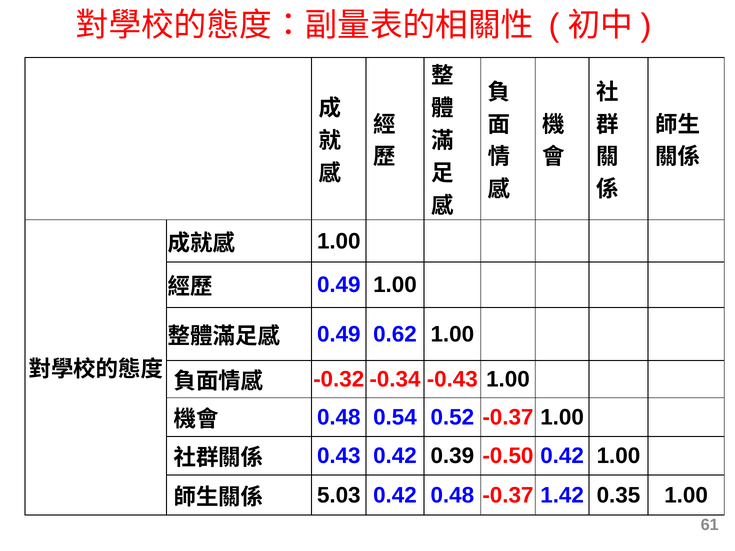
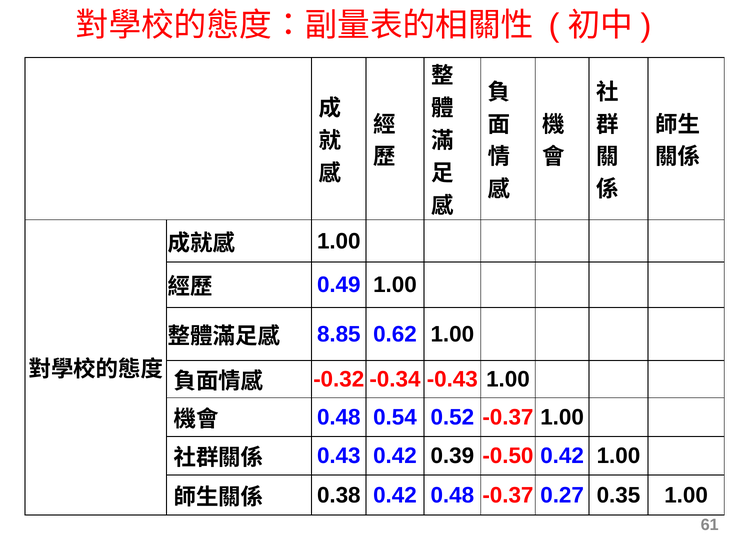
0.49 at (339, 334): 0.49 -> 8.85
5.03: 5.03 -> 0.38
1.42: 1.42 -> 0.27
